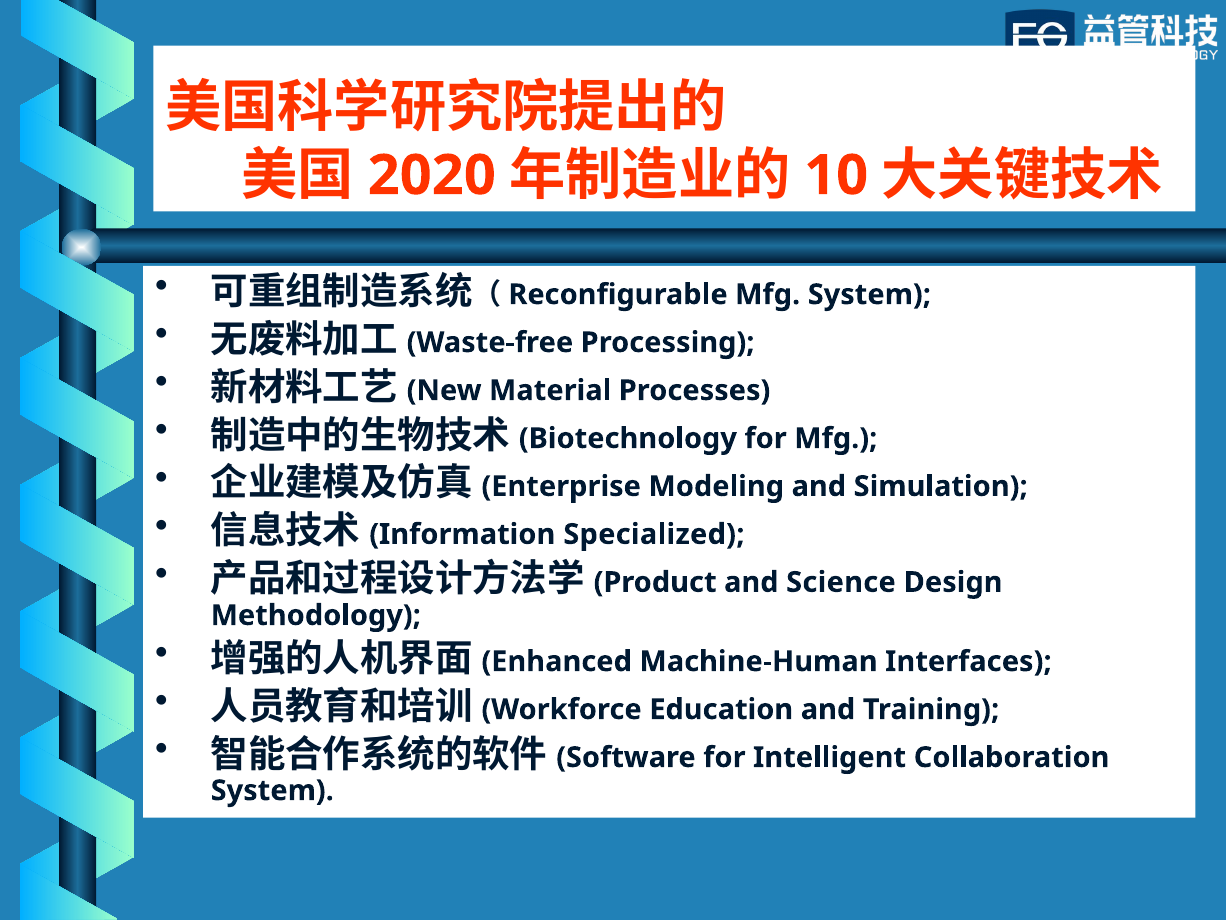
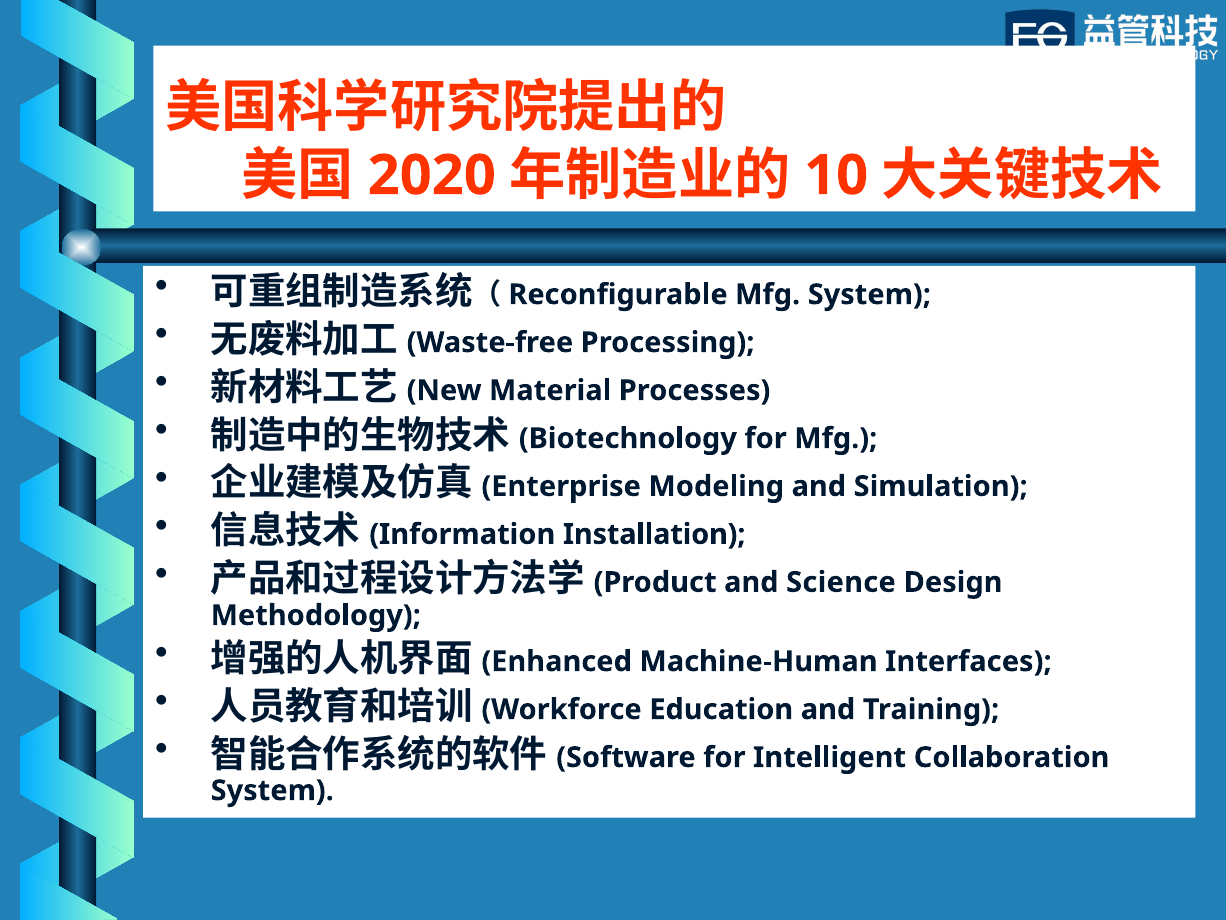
Specialized: Specialized -> Installation
